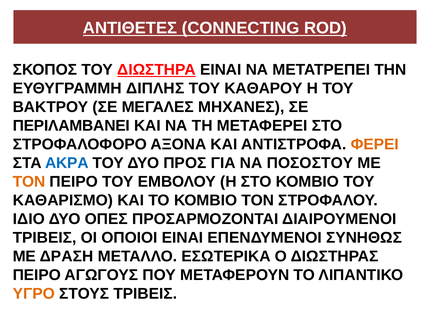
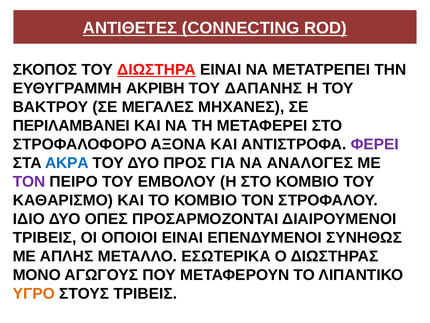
ΔΙΠΛΗΣ: ΔΙΠΛΗΣ -> ΑΚΡΙΒΗ
ΚΑΘΑΡΟΥ: ΚΑΘΑΡΟΥ -> ΔΑΠΑΝΗΣ
ΦΕΡΕΙ colour: orange -> purple
ΠΟΣΟΣΤΟΥ: ΠΟΣΟΣΤΟΥ -> ΑΝΑΛΟΓΕΣ
ΤΟΝ at (29, 181) colour: orange -> purple
ΔΡΑΣΗ: ΔΡΑΣΗ -> ΑΠΛΗΣ
ΠΕΙΡΟ at (37, 274): ΠΕΙΡΟ -> ΜΟΝΟ
